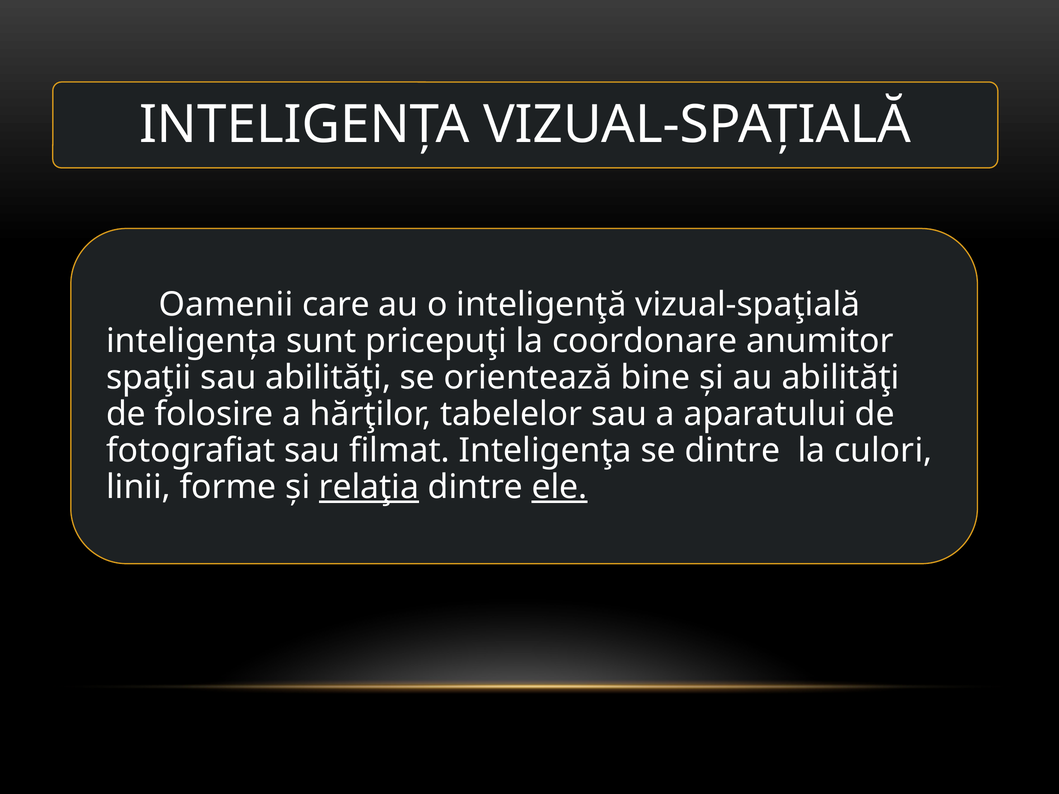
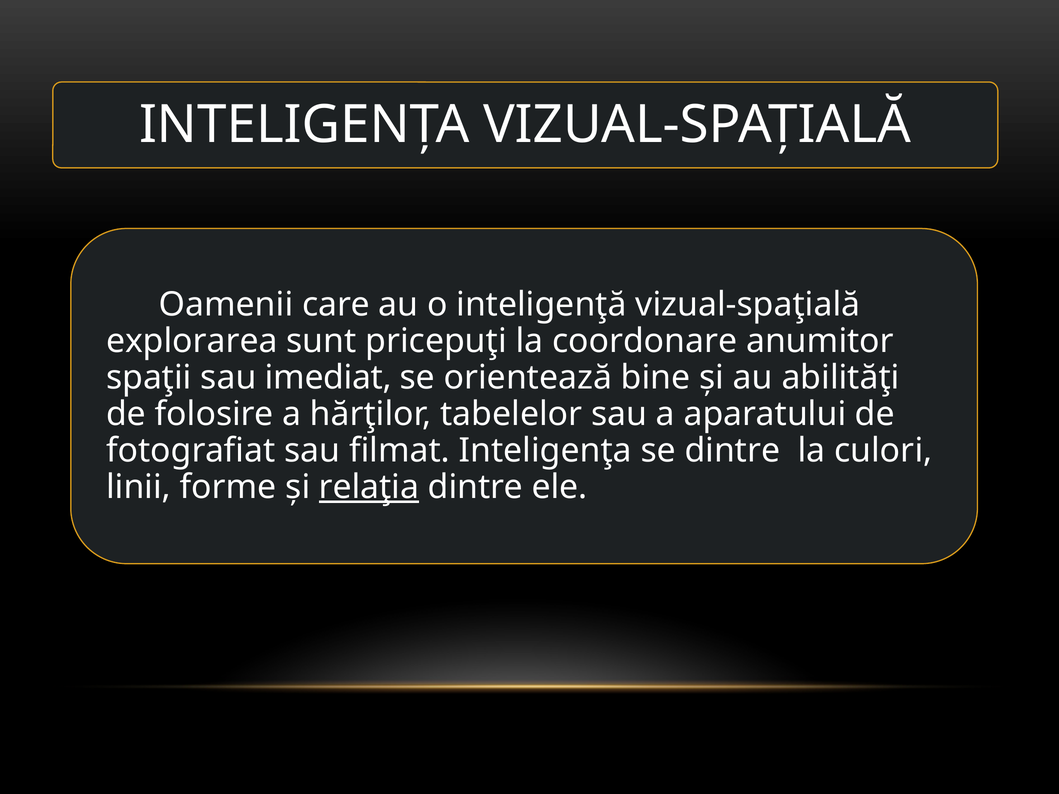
inteligența at (192, 341): inteligența -> explorarea
sau abilităţi: abilităţi -> imediat
ele underline: present -> none
